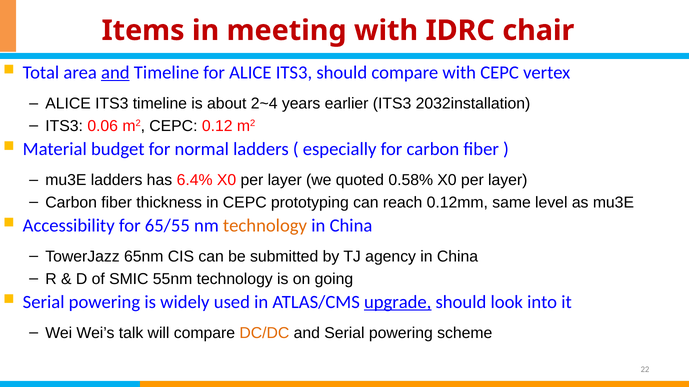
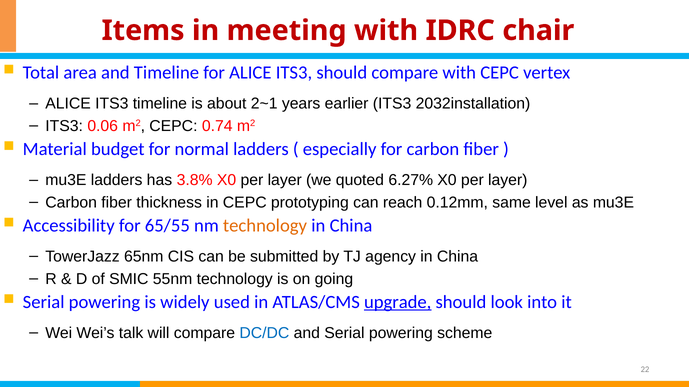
and at (115, 73) underline: present -> none
2~4: 2~4 -> 2~1
0.12: 0.12 -> 0.74
6.4%: 6.4% -> 3.8%
0.58%: 0.58% -> 6.27%
DC/DC colour: orange -> blue
